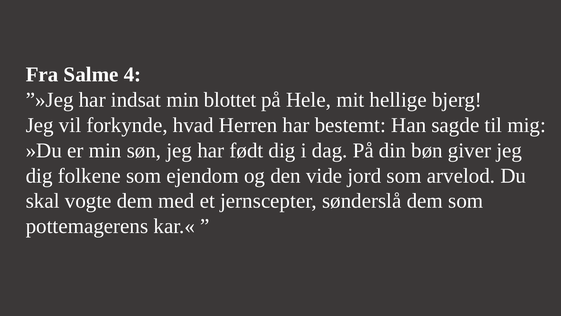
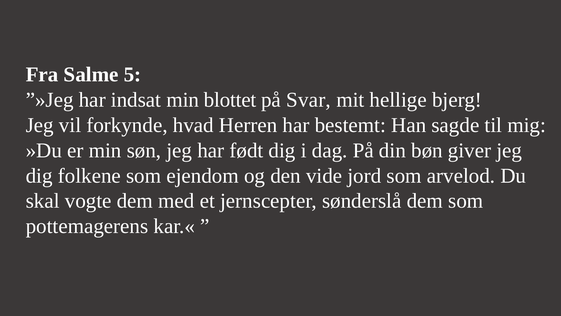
4: 4 -> 5
Hele: Hele -> Svar
